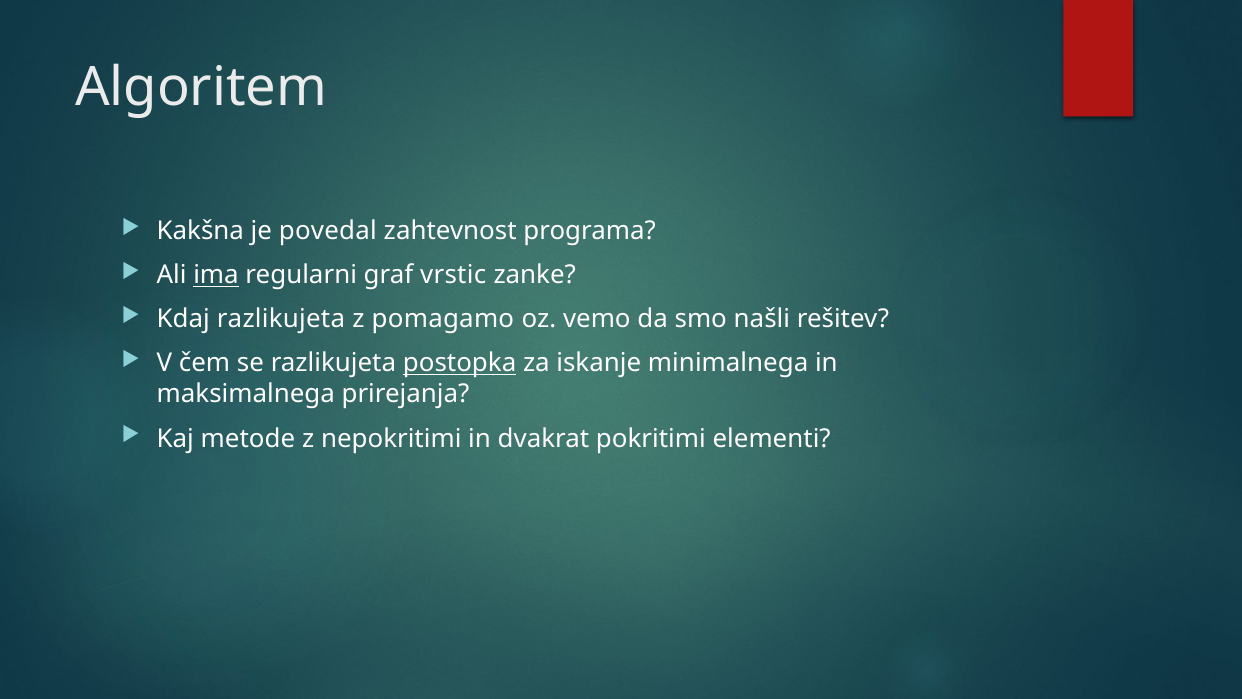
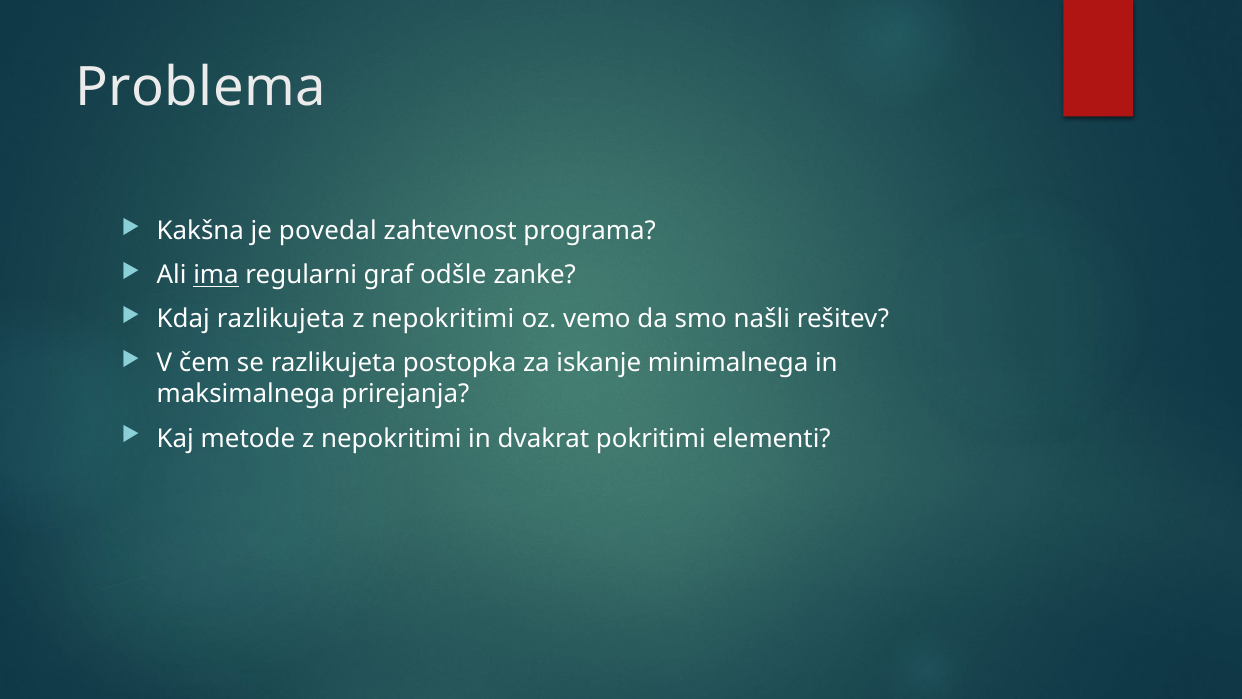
Algoritem: Algoritem -> Problema
vrstic: vrstic -> odšle
pomagamo at (443, 319): pomagamo -> nepokritimi
postopka underline: present -> none
